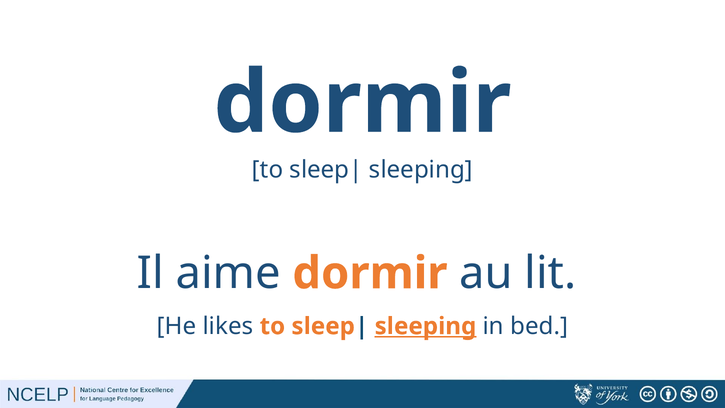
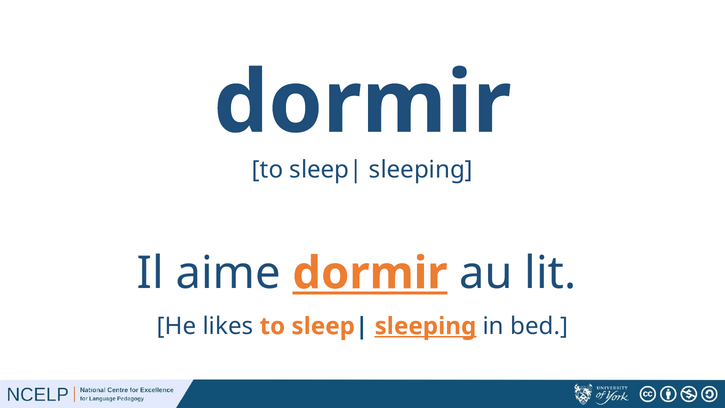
dormir at (370, 273) underline: none -> present
